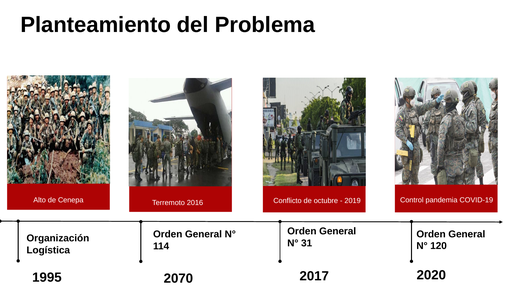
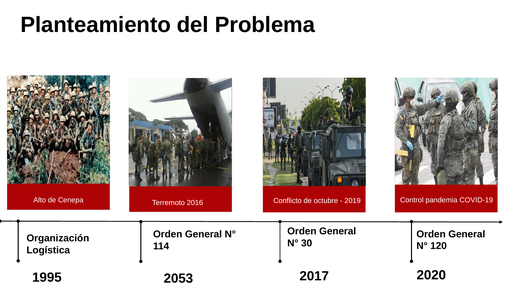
31: 31 -> 30
2070: 2070 -> 2053
